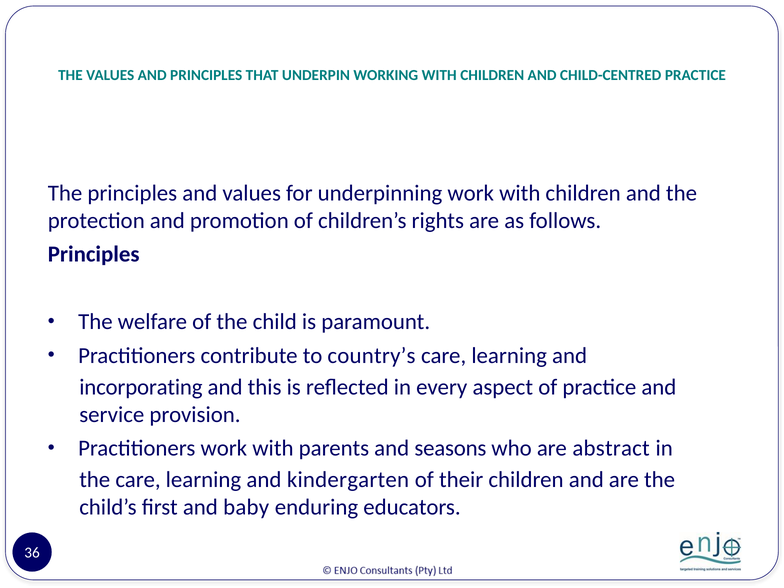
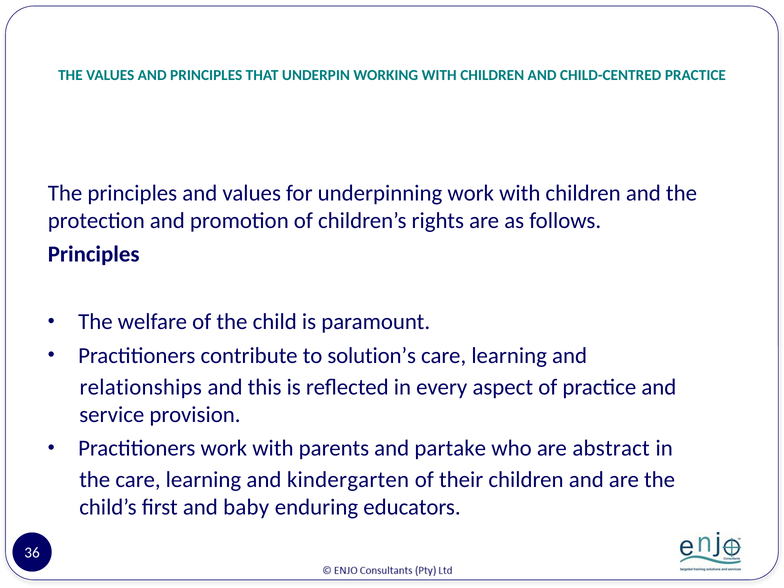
country’s: country’s -> solution’s
incorporating: incorporating -> relationships
seasons: seasons -> partake
